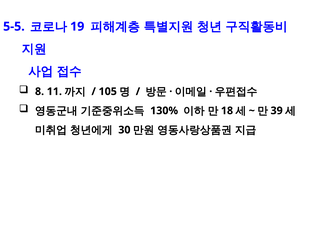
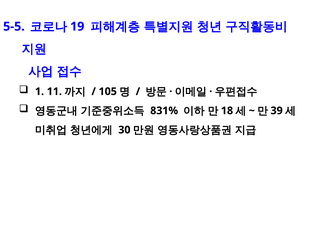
8: 8 -> 1
130%: 130% -> 831%
